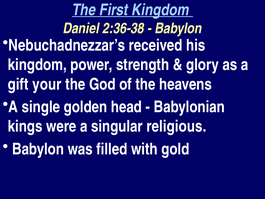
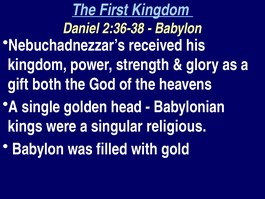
your: your -> both
